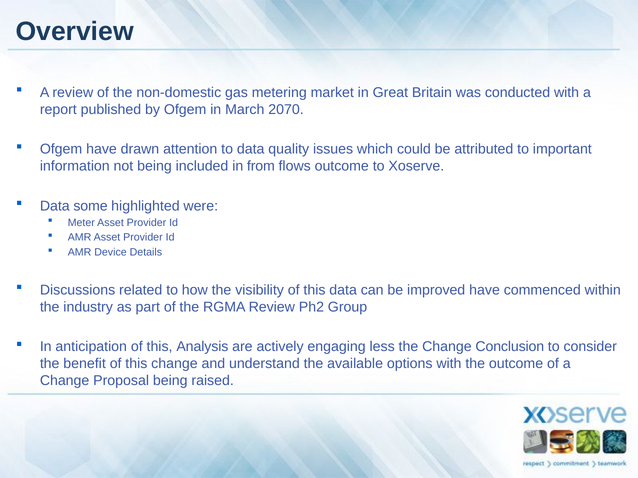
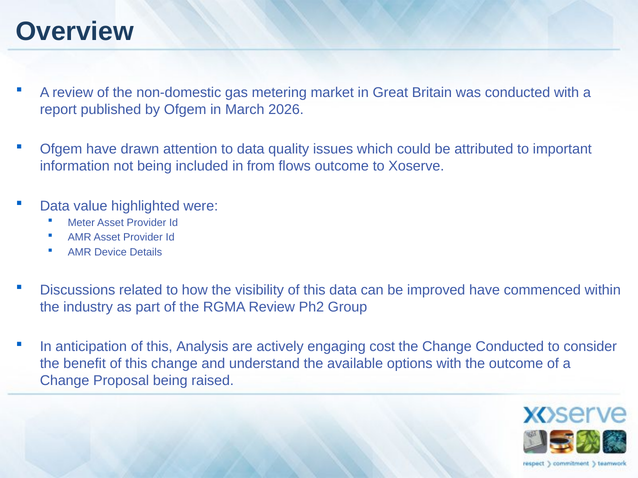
2070: 2070 -> 2026
some: some -> value
less: less -> cost
Change Conclusion: Conclusion -> Conducted
